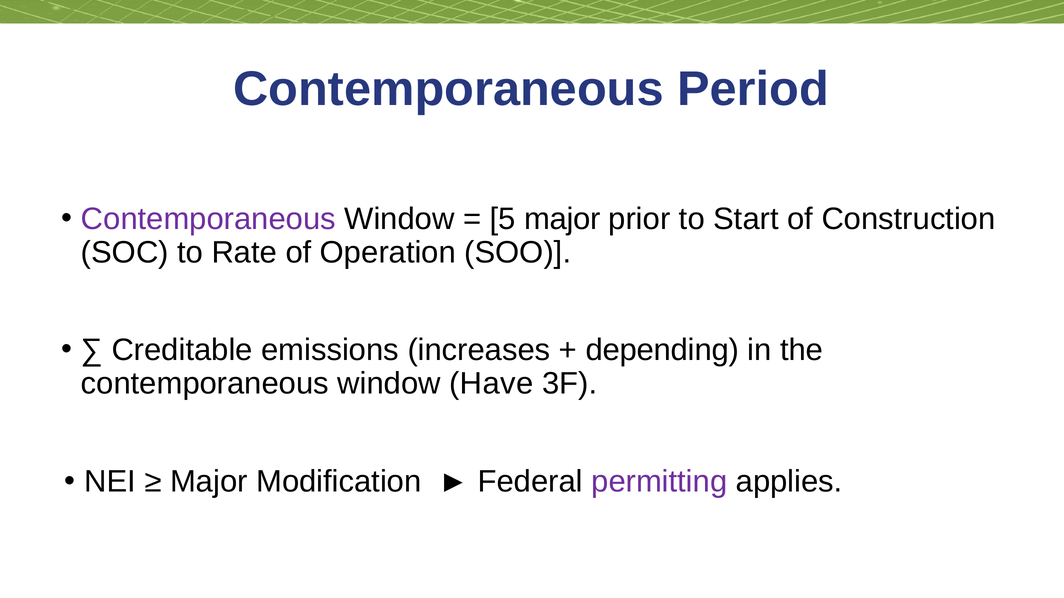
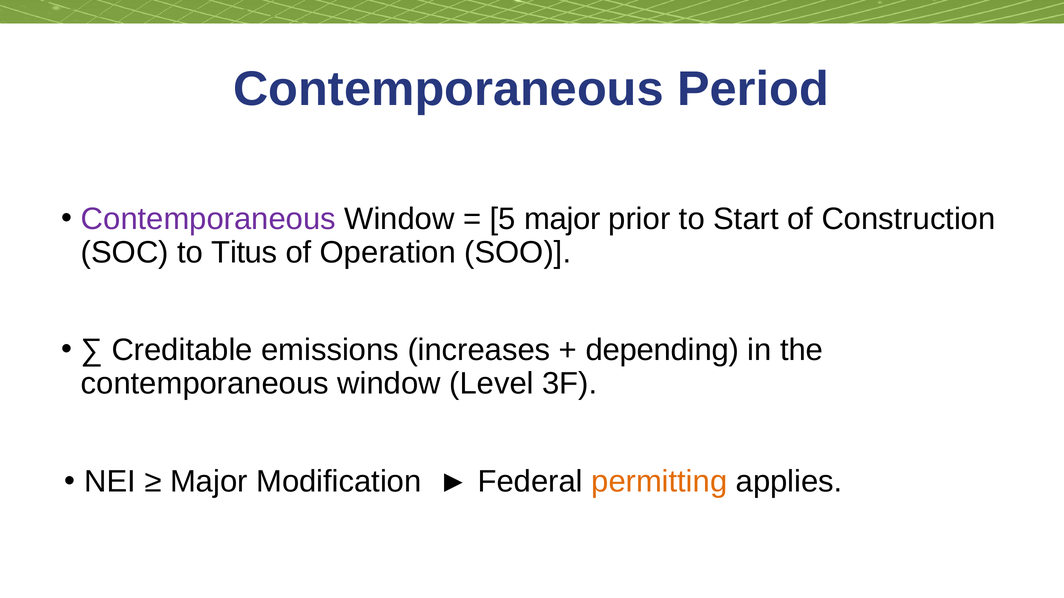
Rate: Rate -> Titus
Have: Have -> Level
permitting colour: purple -> orange
